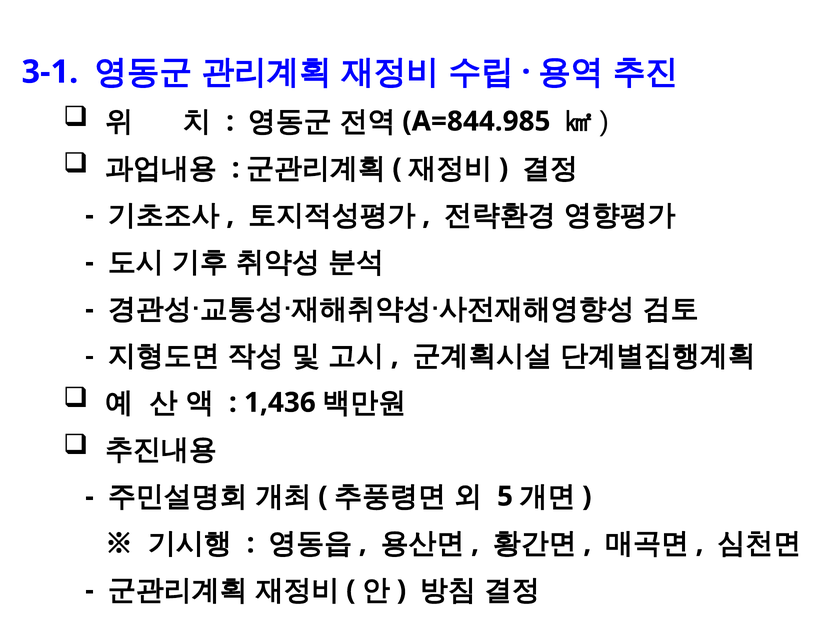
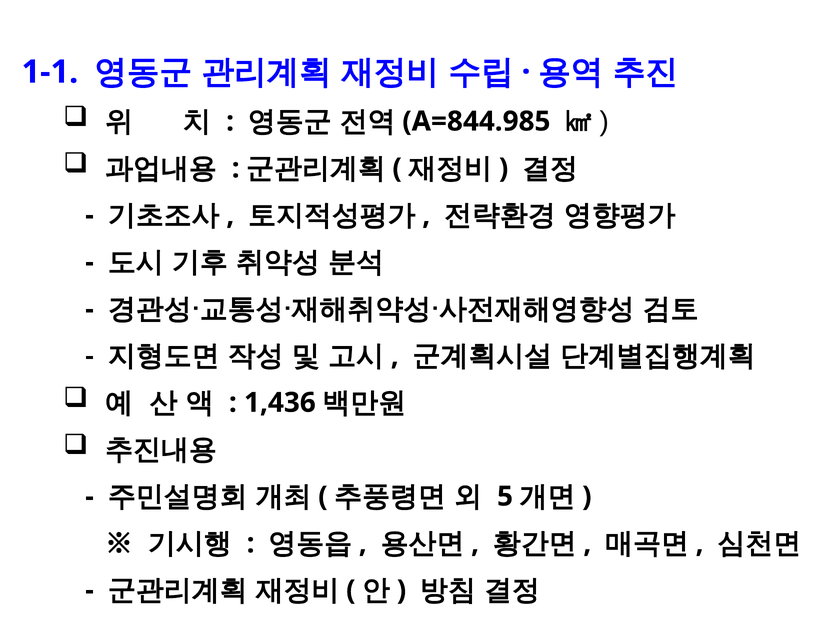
3-1: 3-1 -> 1-1
